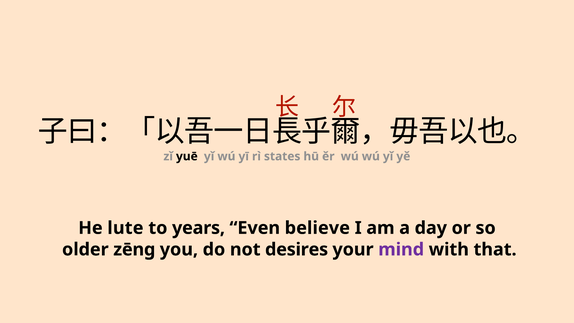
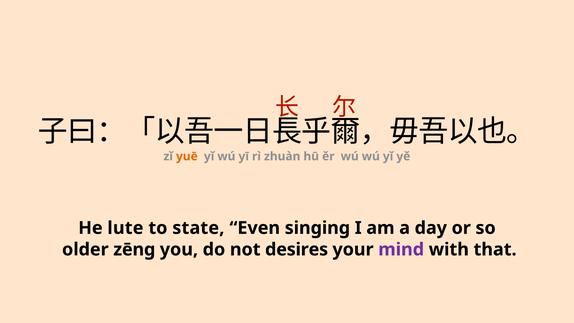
yuē colour: black -> orange
states: states -> zhuàn
years: years -> state
believe: believe -> singing
